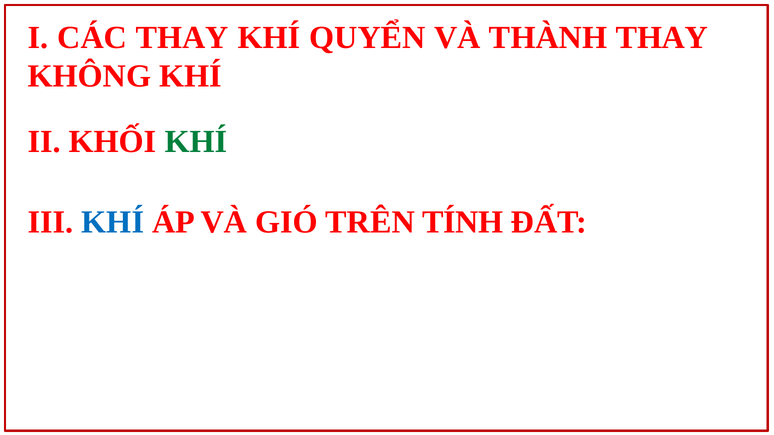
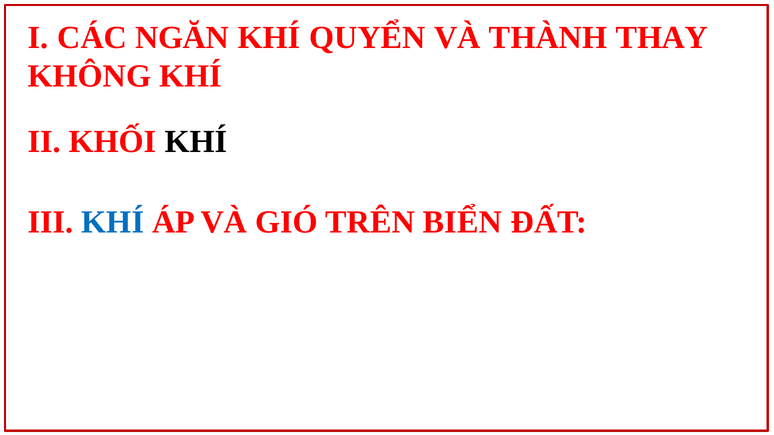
CÁC THAY: THAY -> NGĂN
KHÍ at (196, 142) colour: green -> black
TÍNH: TÍNH -> BIỂN
